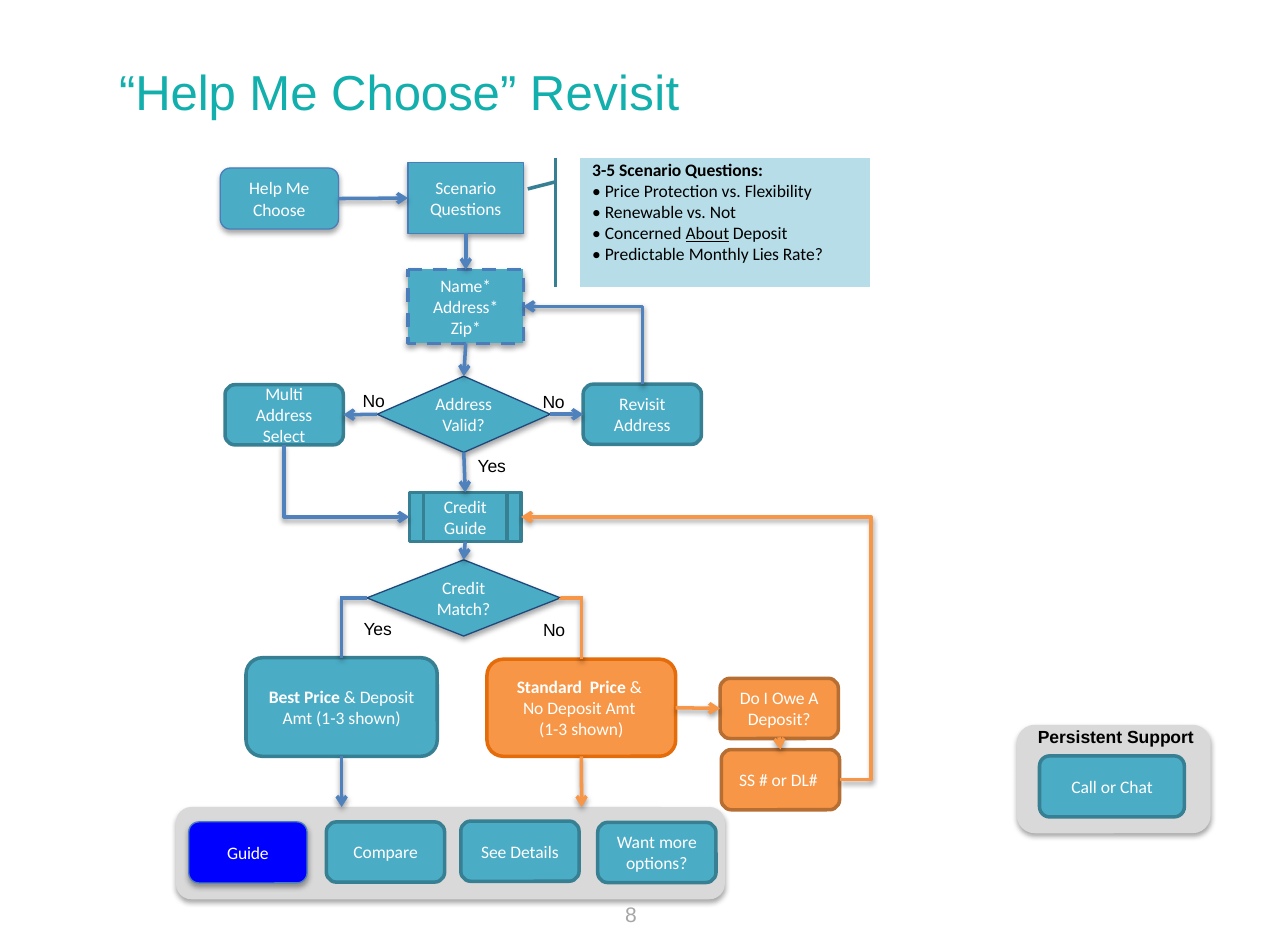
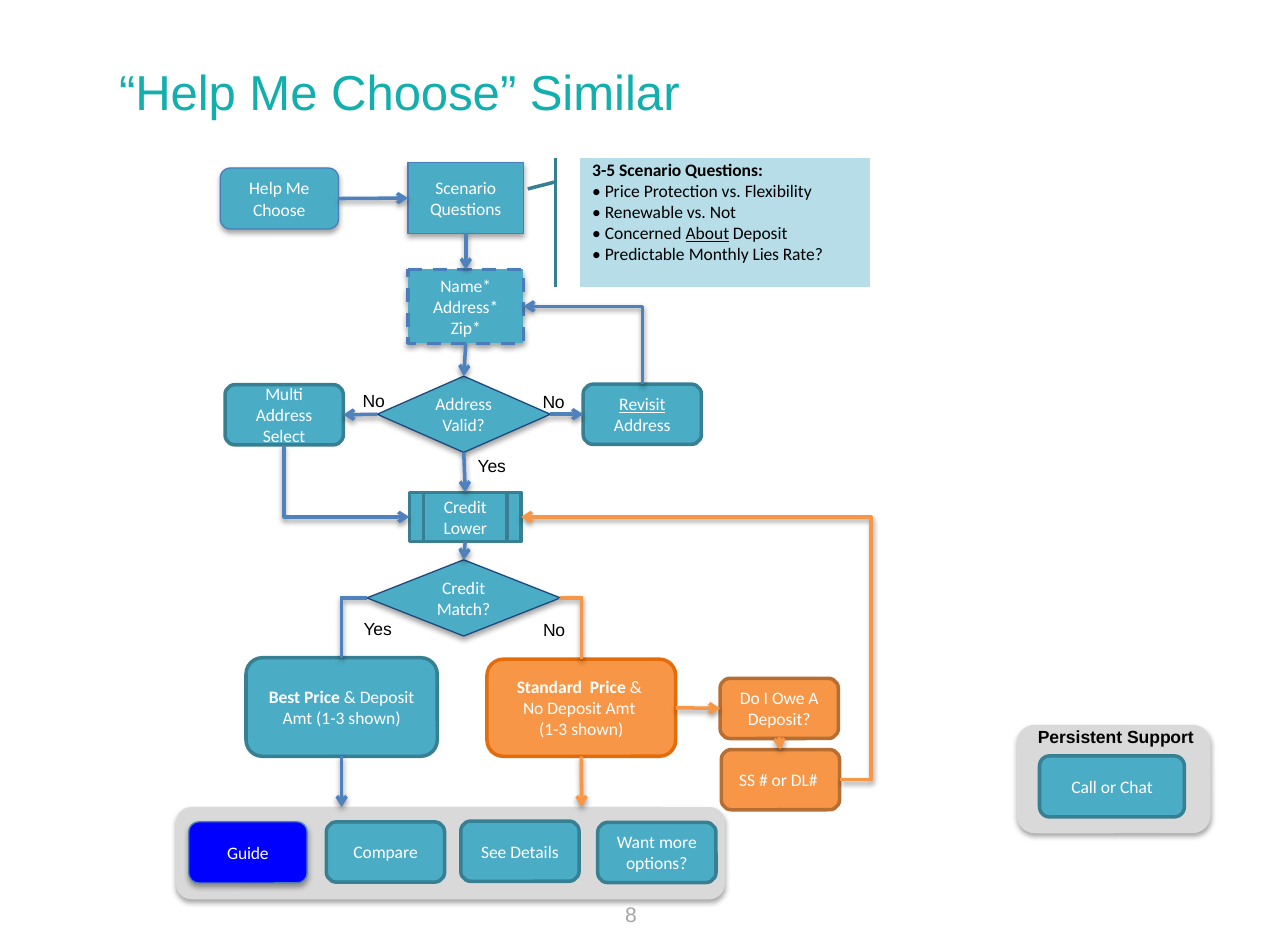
Choose Revisit: Revisit -> Similar
Revisit at (642, 405) underline: none -> present
Guide at (465, 529): Guide -> Lower
